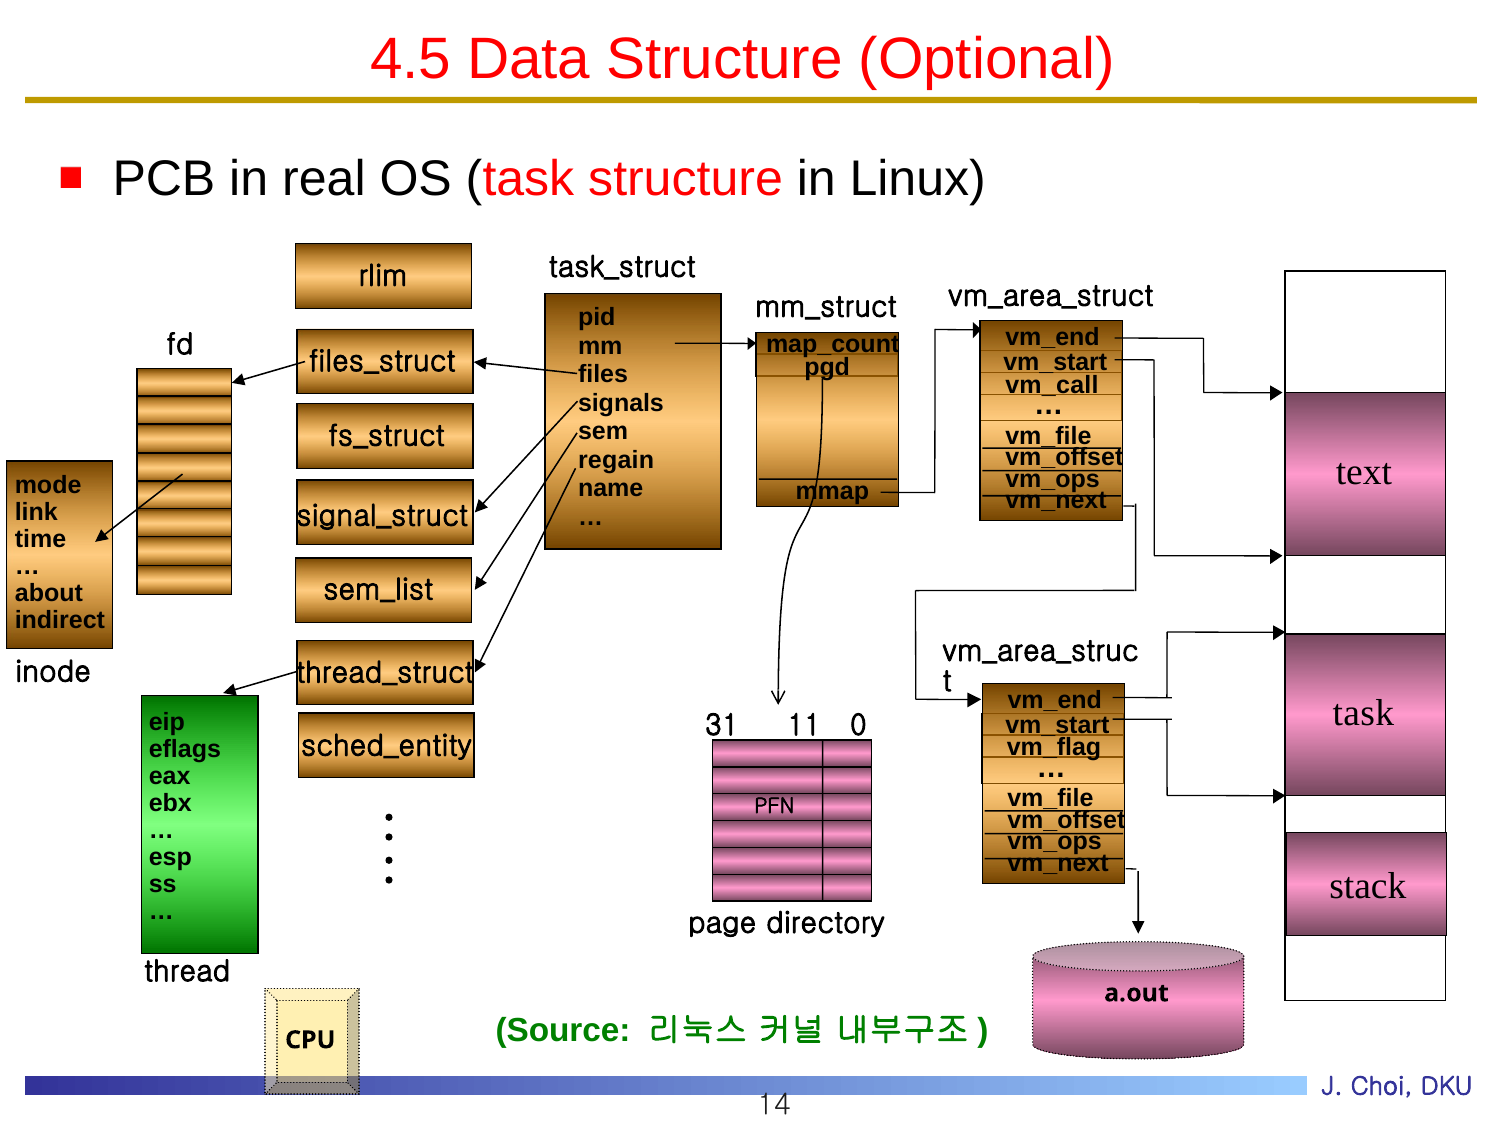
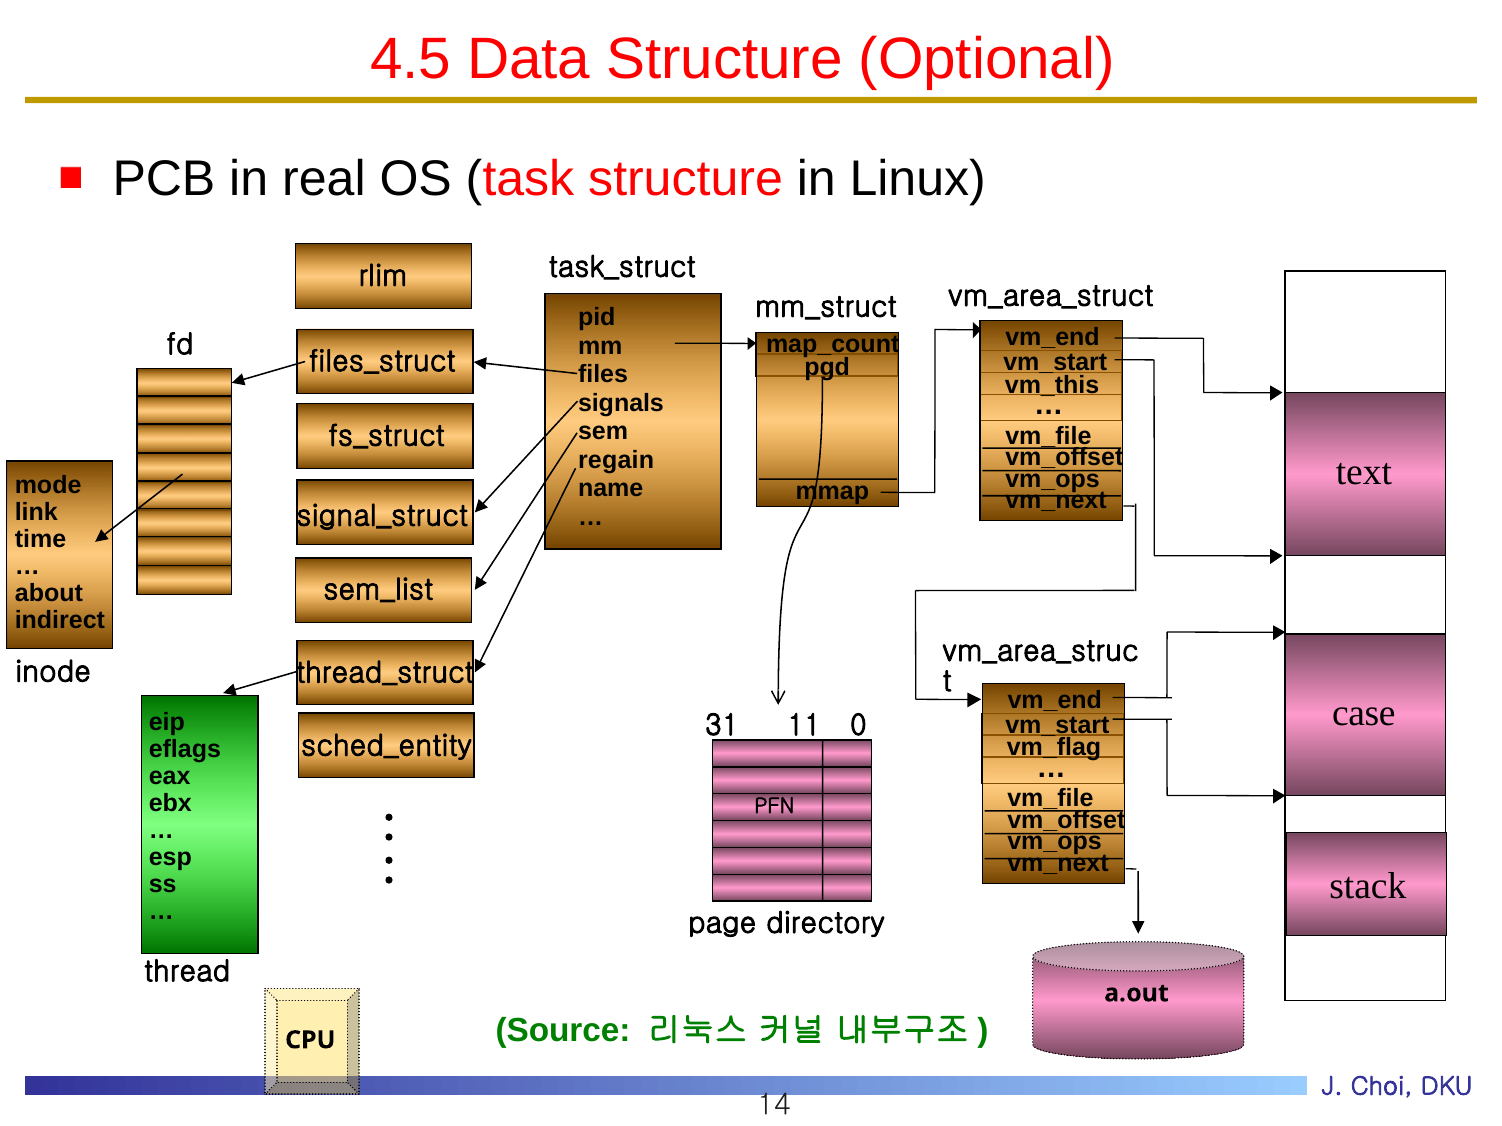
vm_call: vm_call -> vm_this
task at (1363, 713): task -> case
